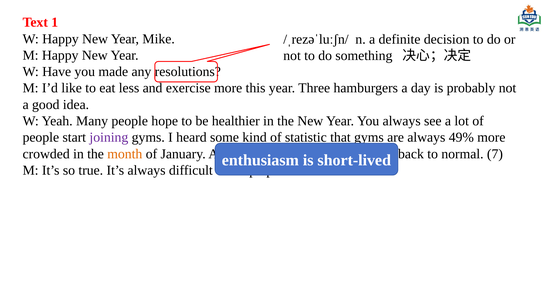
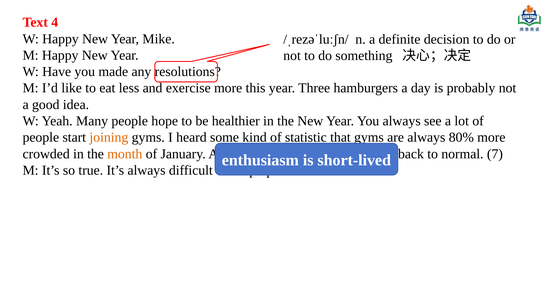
1: 1 -> 4
joining colour: purple -> orange
49%: 49% -> 80%
